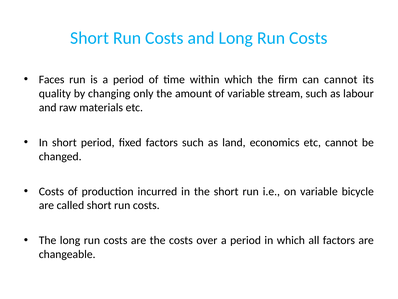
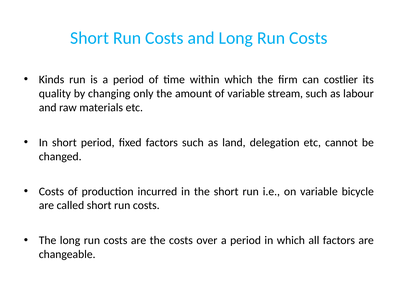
Faces: Faces -> Kinds
can cannot: cannot -> costlier
economics: economics -> delegation
